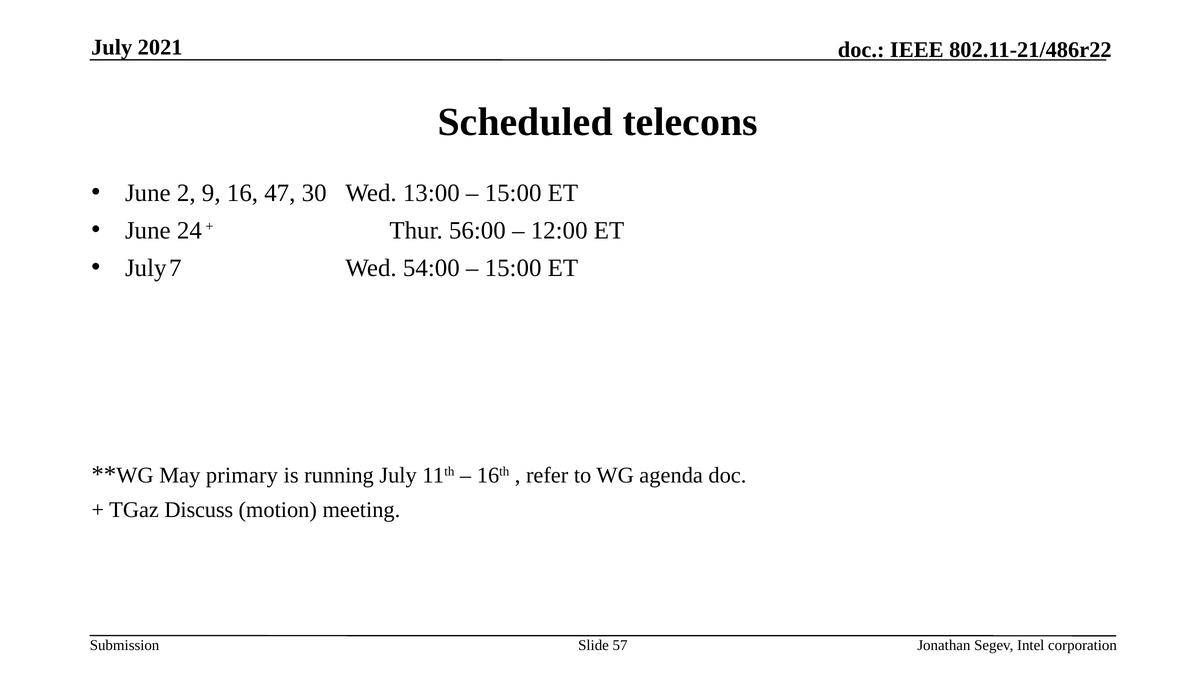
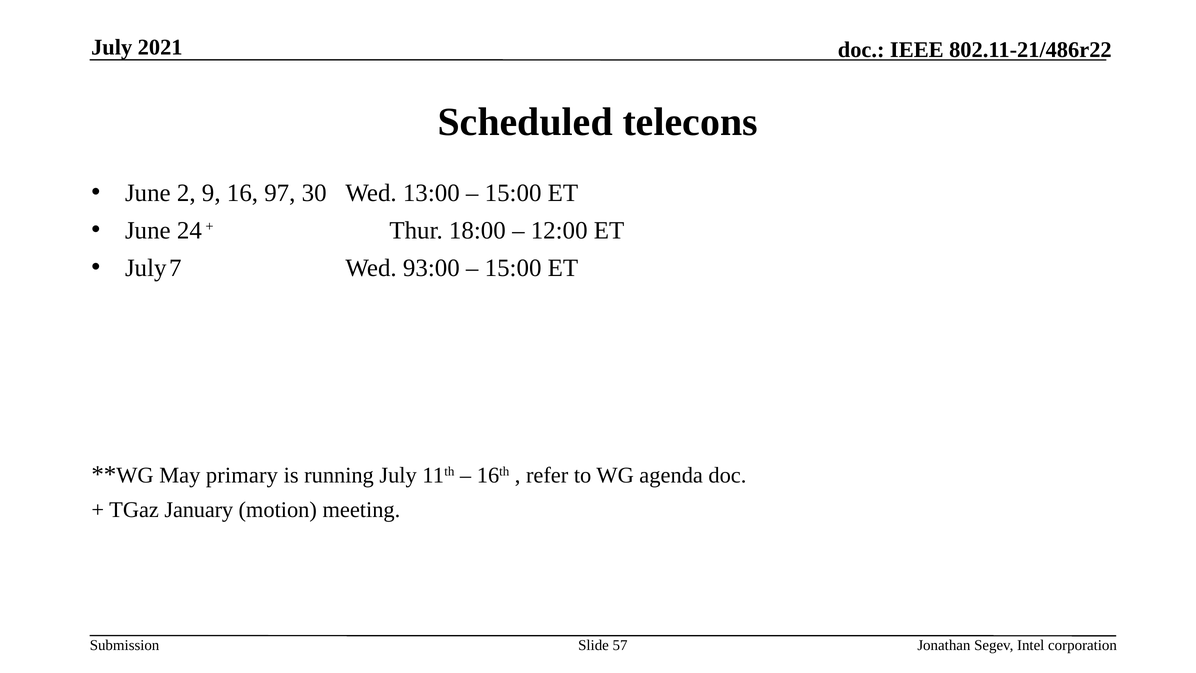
47: 47 -> 97
56:00: 56:00 -> 18:00
54:00: 54:00 -> 93:00
Discuss: Discuss -> January
